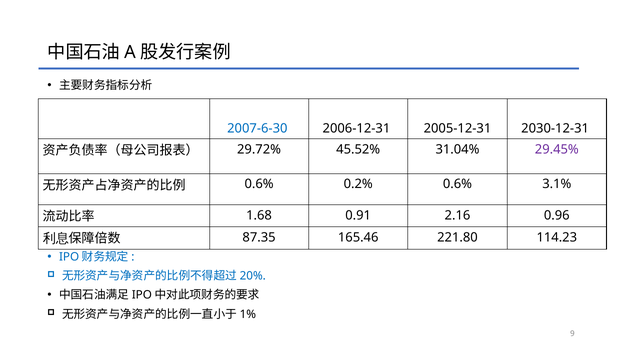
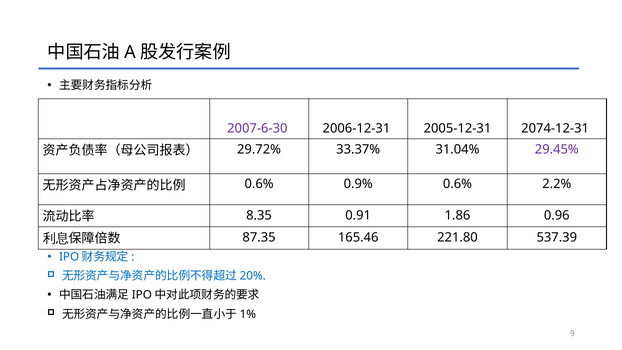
2007-6-30 colour: blue -> purple
2030-12-31: 2030-12-31 -> 2074-12-31
45.52%: 45.52% -> 33.37%
0.2%: 0.2% -> 0.9%
3.1%: 3.1% -> 2.2%
1.68: 1.68 -> 8.35
2.16: 2.16 -> 1.86
114.23: 114.23 -> 537.39
